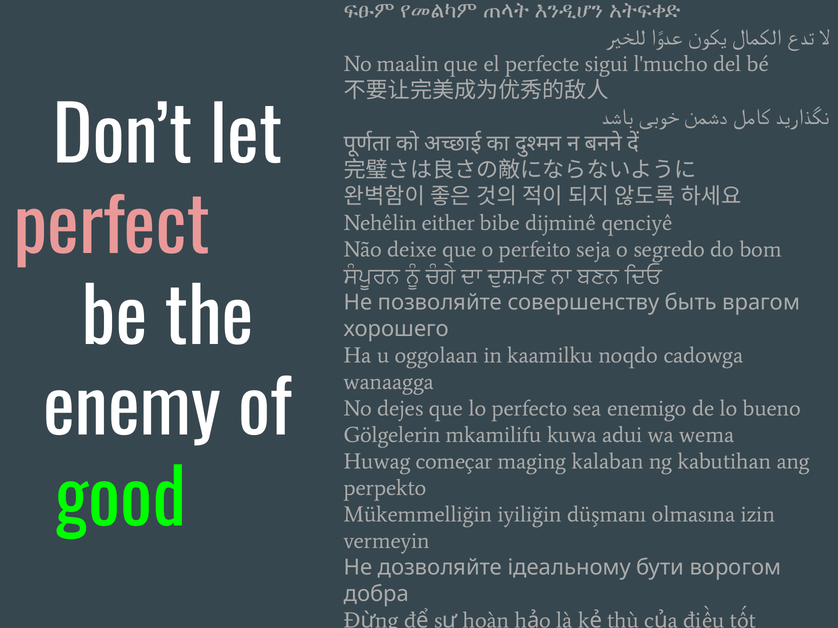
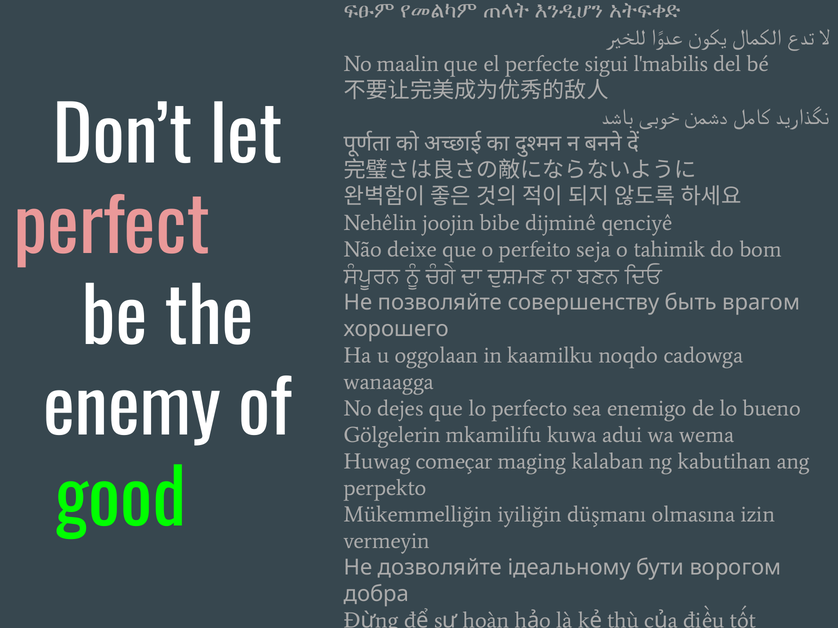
l'mucho: l'mucho -> l'mabilis
either: either -> joojin
segredo: segredo -> tahimik
